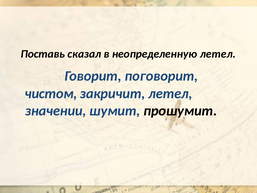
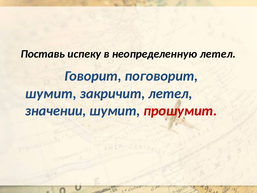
сказал: сказал -> испеку
чистом at (51, 94): чистом -> шумит
прошумит colour: black -> red
